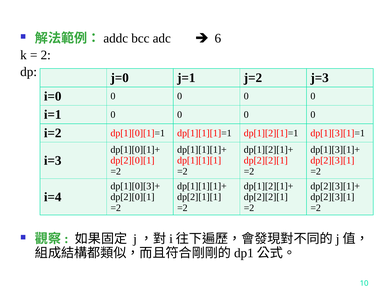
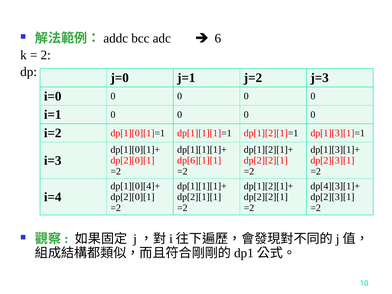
dp[1][1][1: dp[1][1][1 -> dp[6][1][1
dp[1][0][3]+: dp[1][0][3]+ -> dp[1][0][4]+
dp[2][3][1]+: dp[2][3][1]+ -> dp[4][3][1]+
